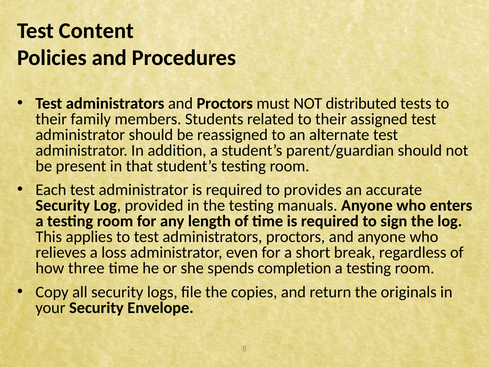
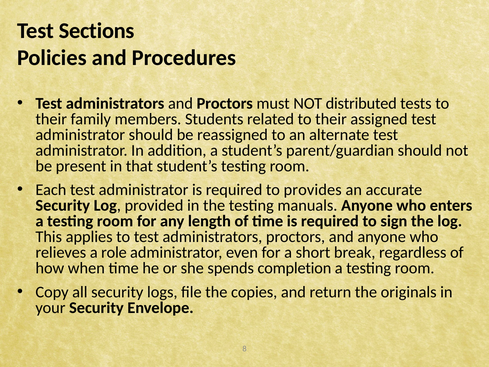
Content: Content -> Sections
loss: loss -> role
three: three -> when
